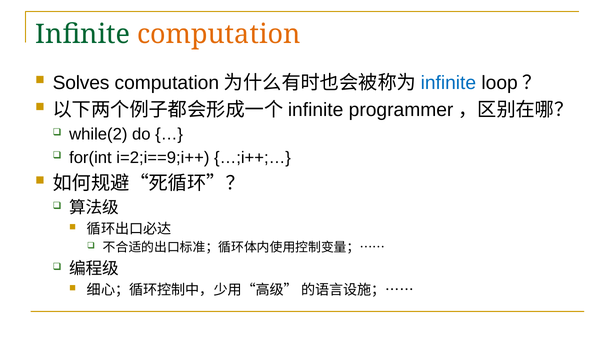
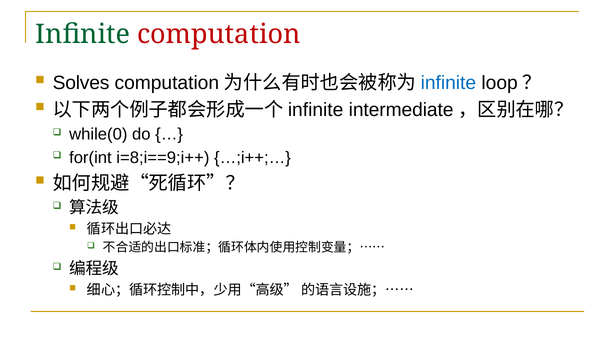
computation at (219, 34) colour: orange -> red
programmer: programmer -> intermediate
while(2: while(2 -> while(0
i=2;i==9;i++: i=2;i==9;i++ -> i=8;i==9;i++
